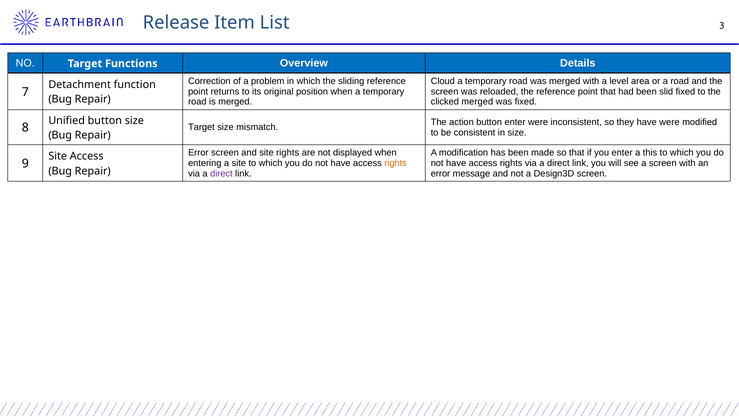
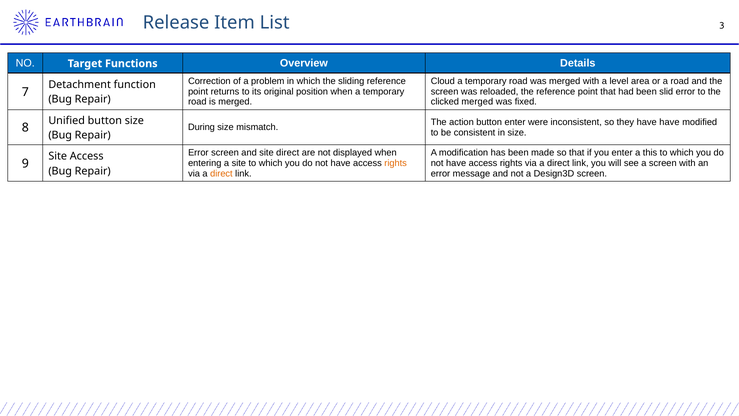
slid fixed: fixed -> error
have were: were -> have
Target at (201, 127): Target -> During
site rights: rights -> direct
direct at (221, 173) colour: purple -> orange
